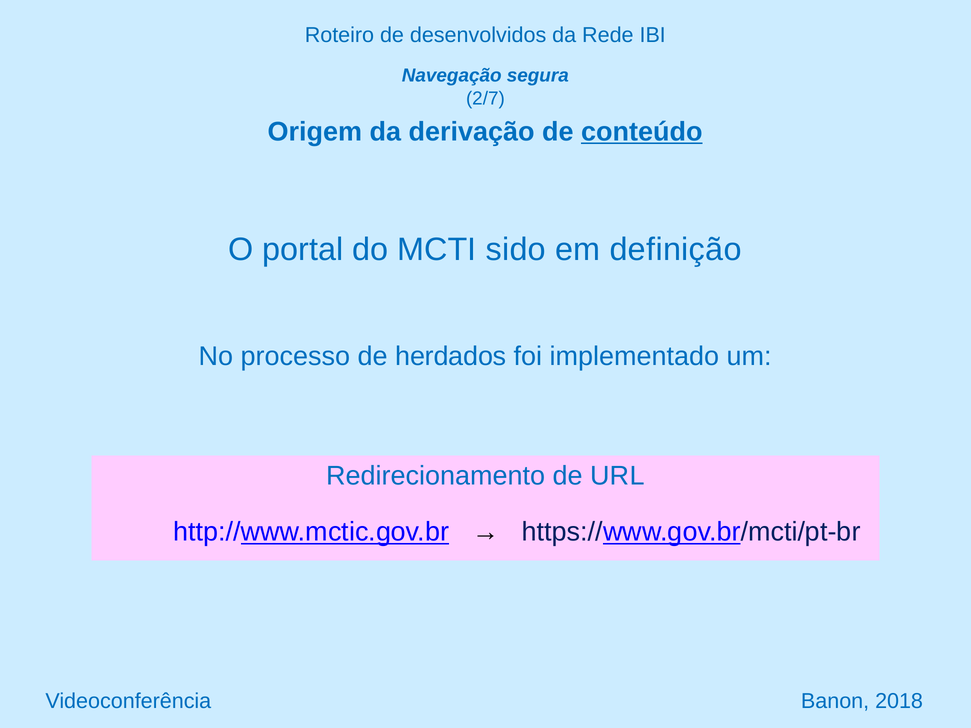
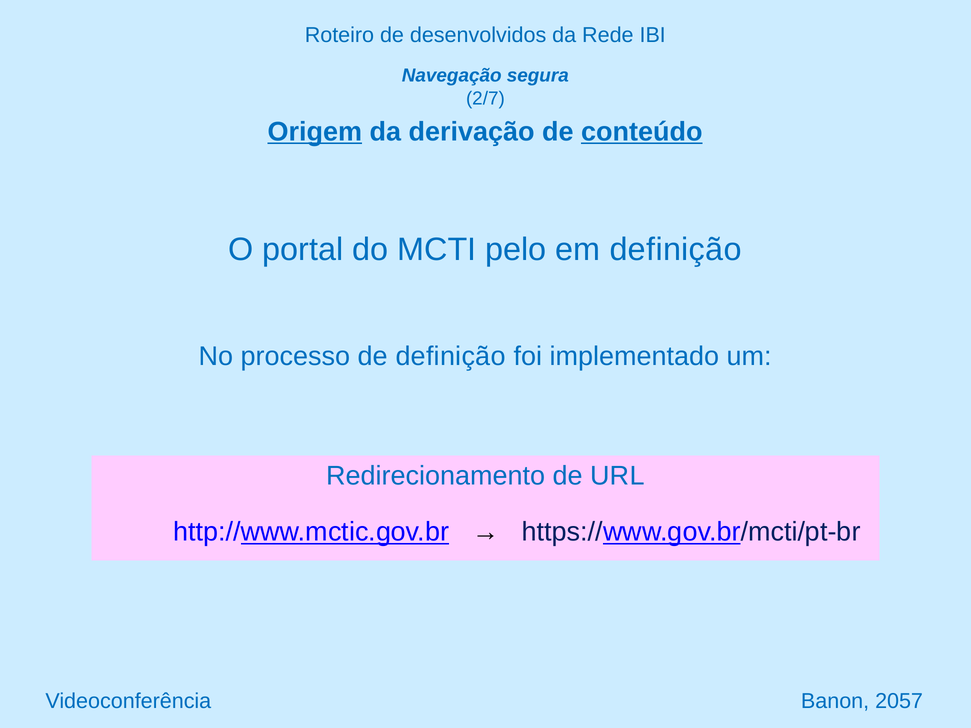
Origem underline: none -> present
sido: sido -> pelo
de herdados: herdados -> definição
2018: 2018 -> 2057
